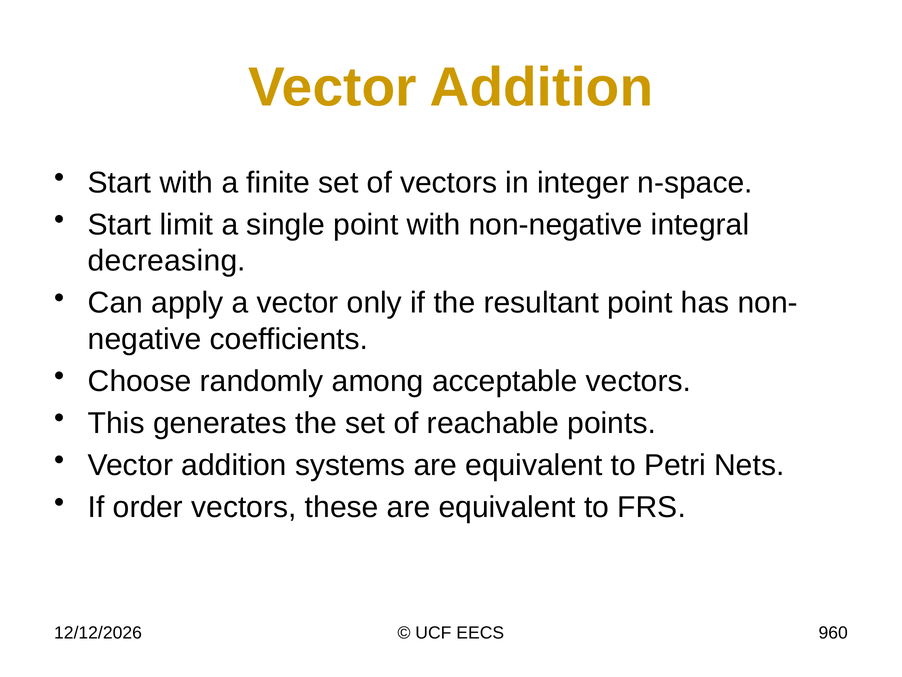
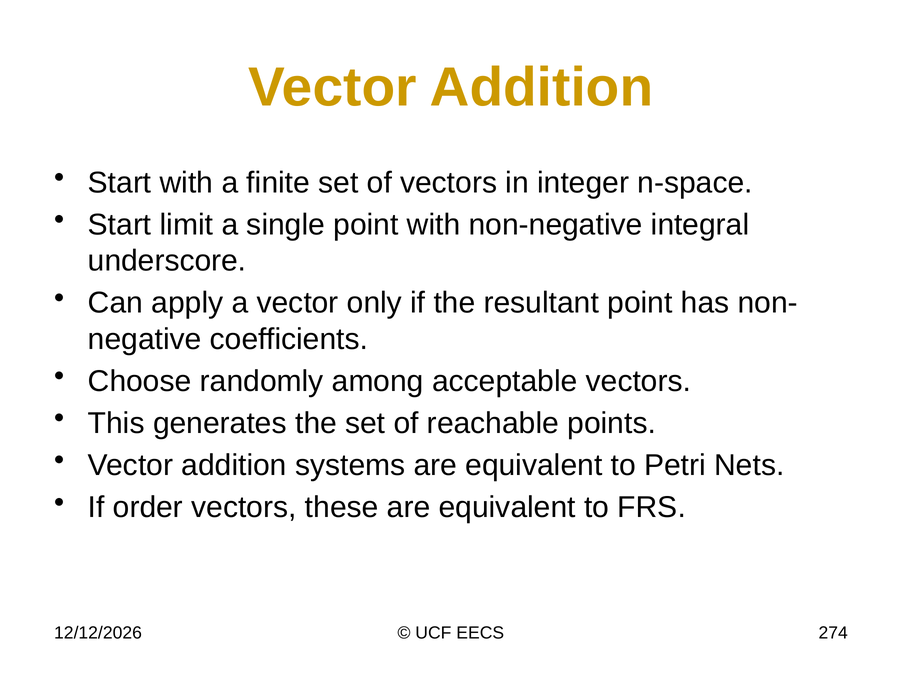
decreasing: decreasing -> underscore
960: 960 -> 274
